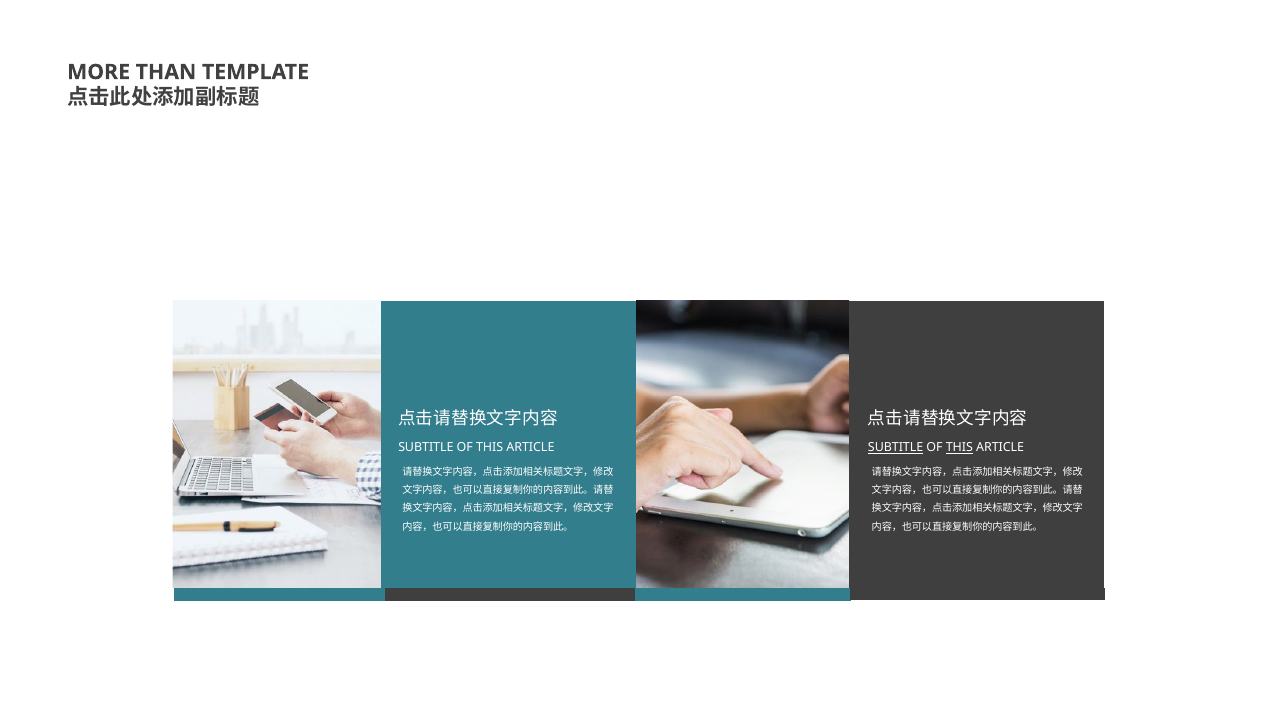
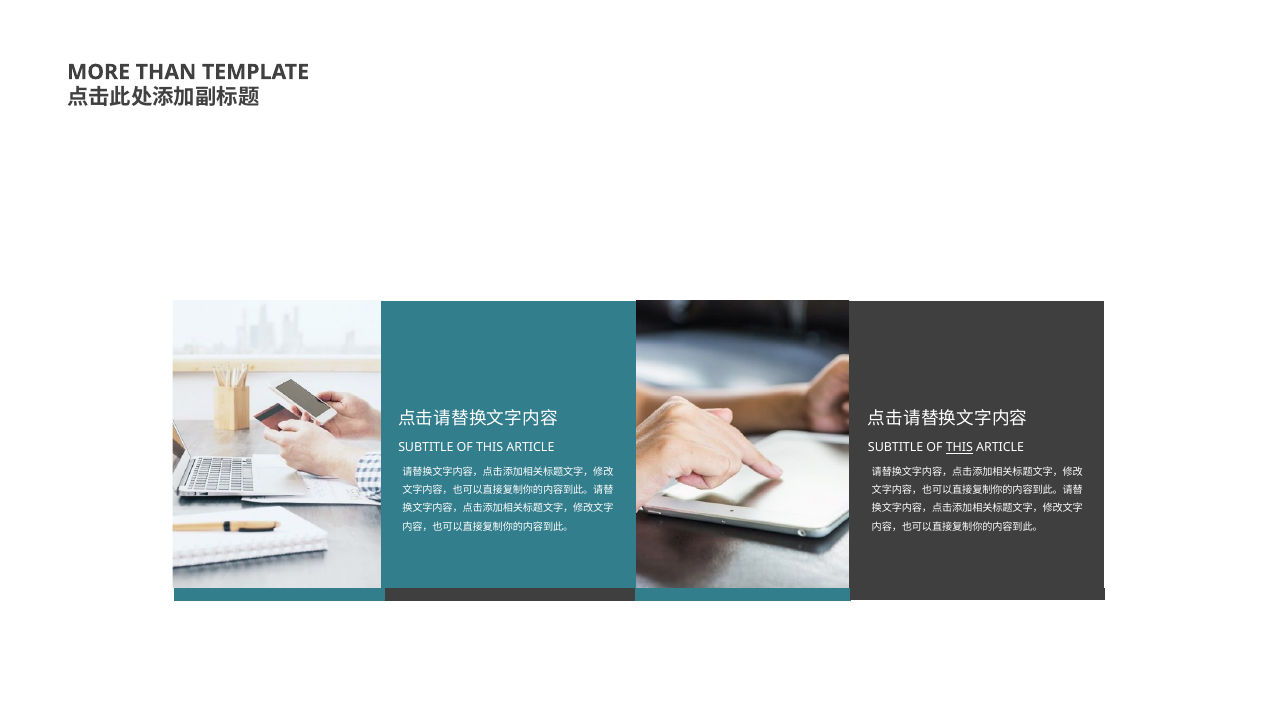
SUBTITLE at (896, 447) underline: present -> none
